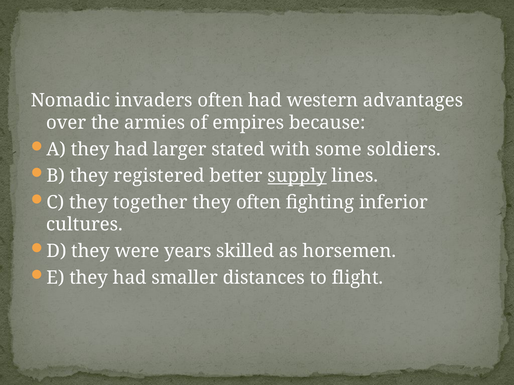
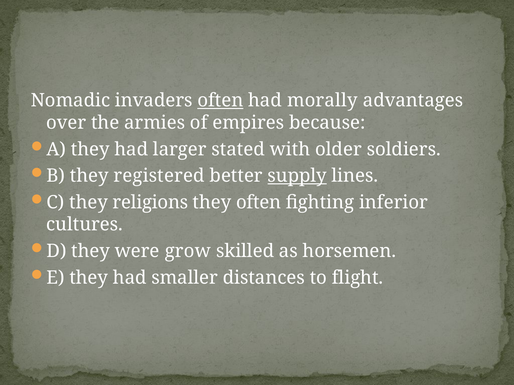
often at (220, 101) underline: none -> present
western: western -> morally
some: some -> older
together: together -> religions
years: years -> grow
